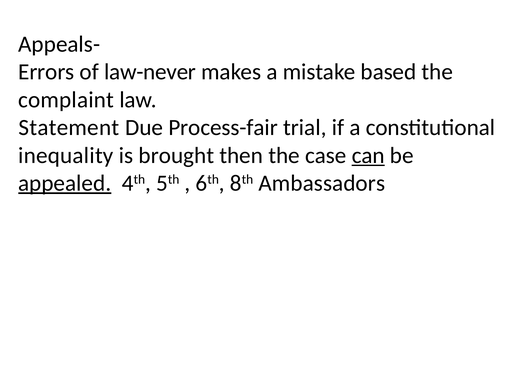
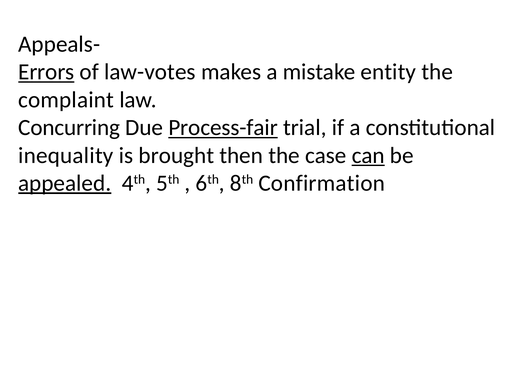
Errors underline: none -> present
law-never: law-never -> law-votes
based: based -> entity
Statement: Statement -> Concurring
Process-fair underline: none -> present
Ambassadors: Ambassadors -> Confirmation
